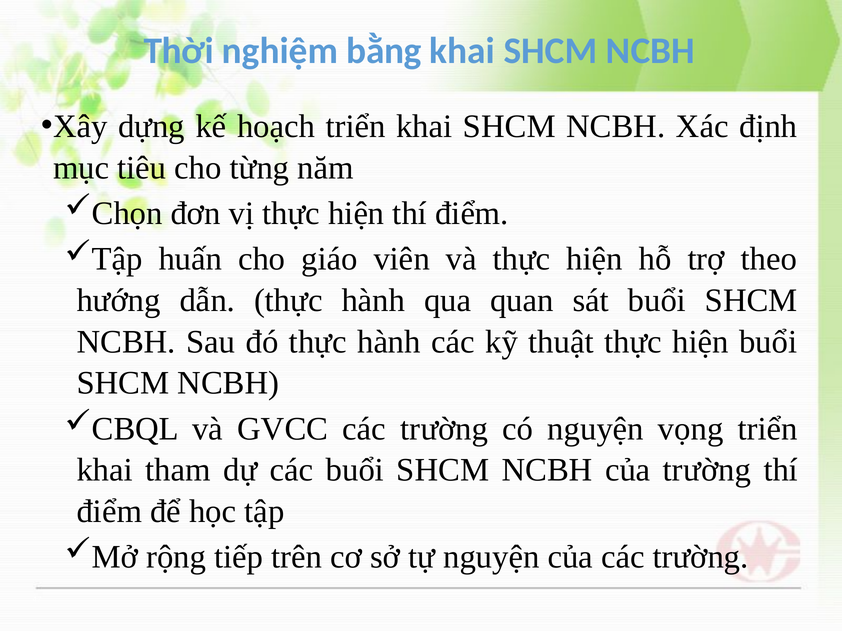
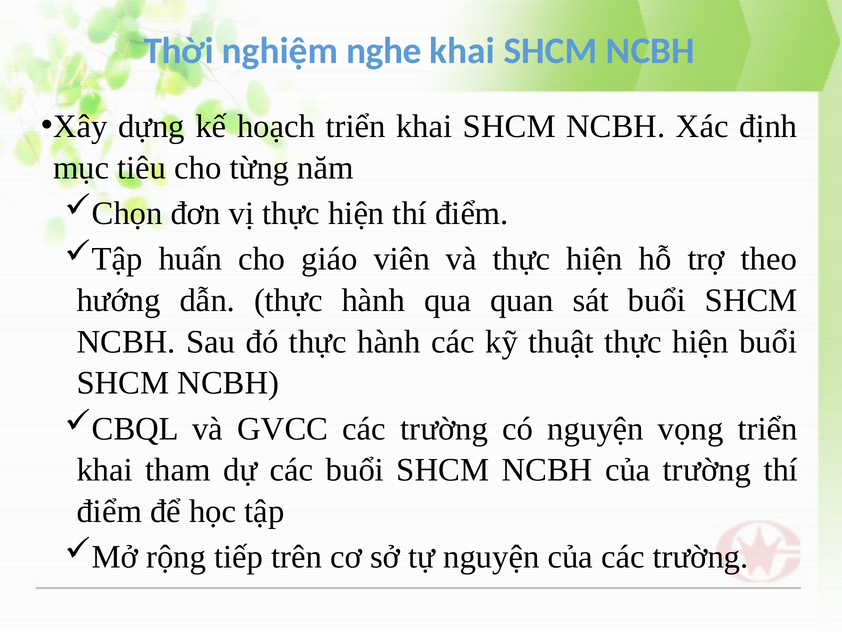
bằng: bằng -> nghe
